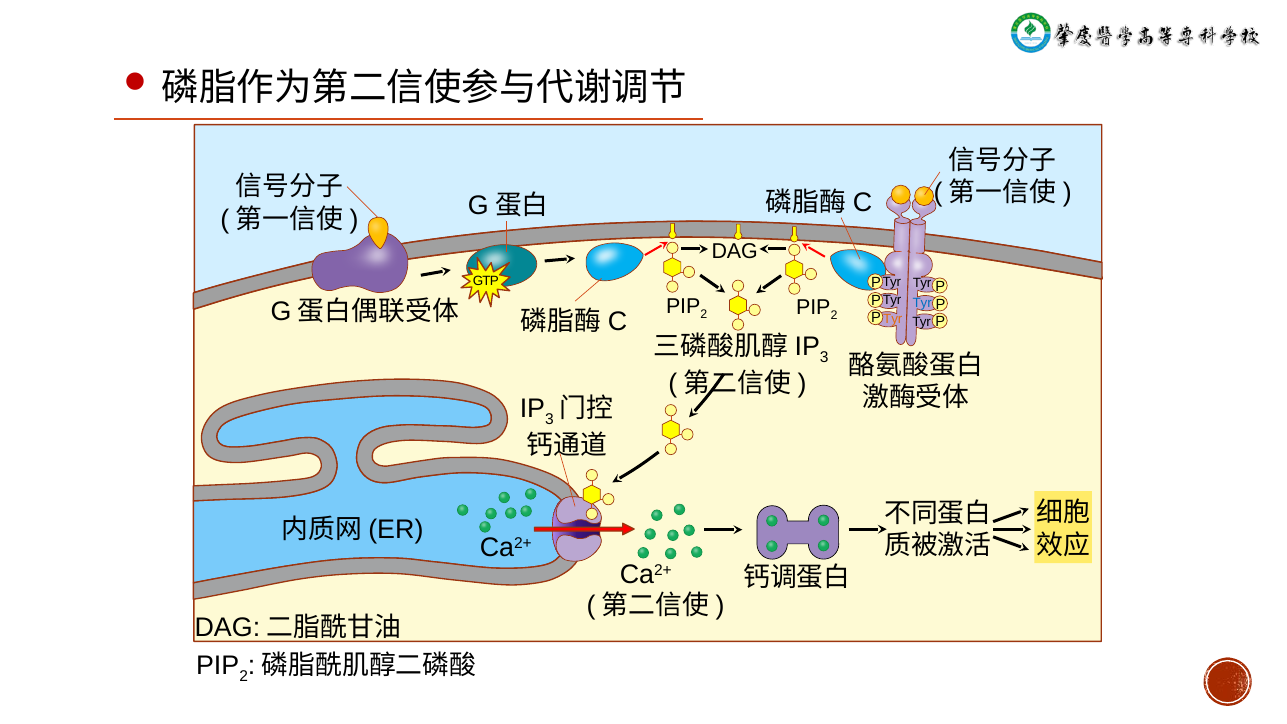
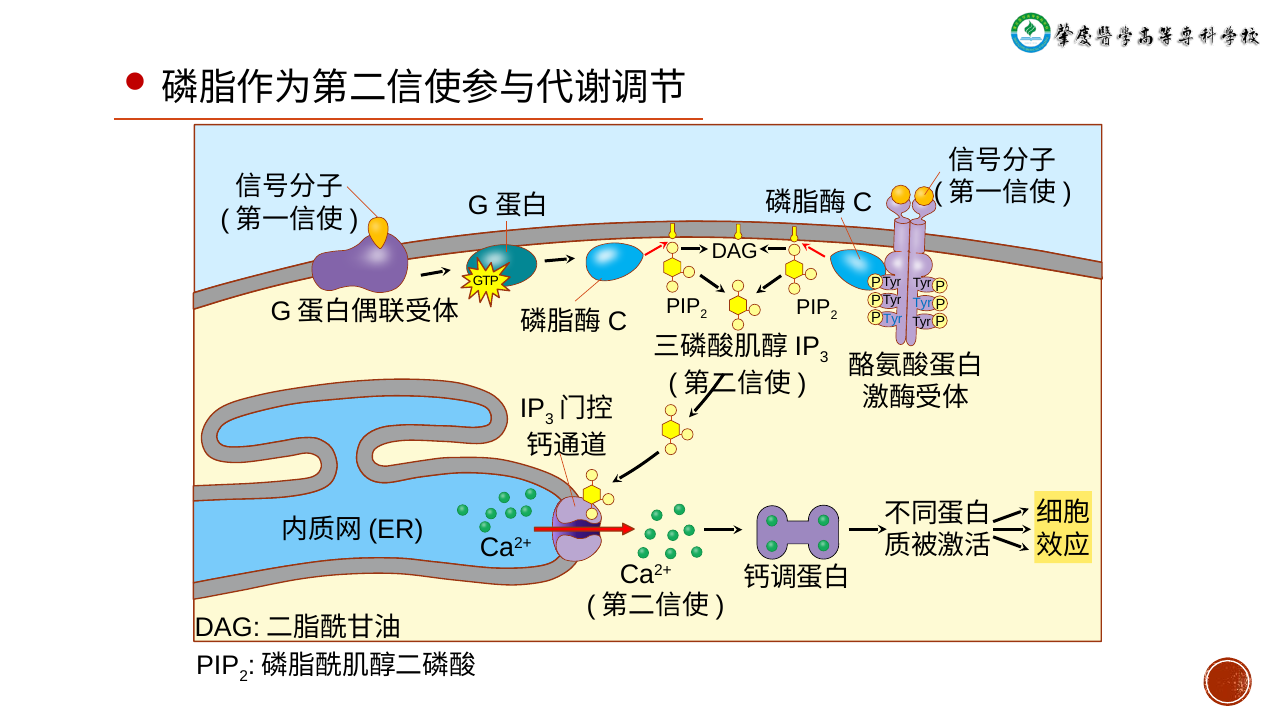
Tyr at (893, 319) colour: orange -> blue
